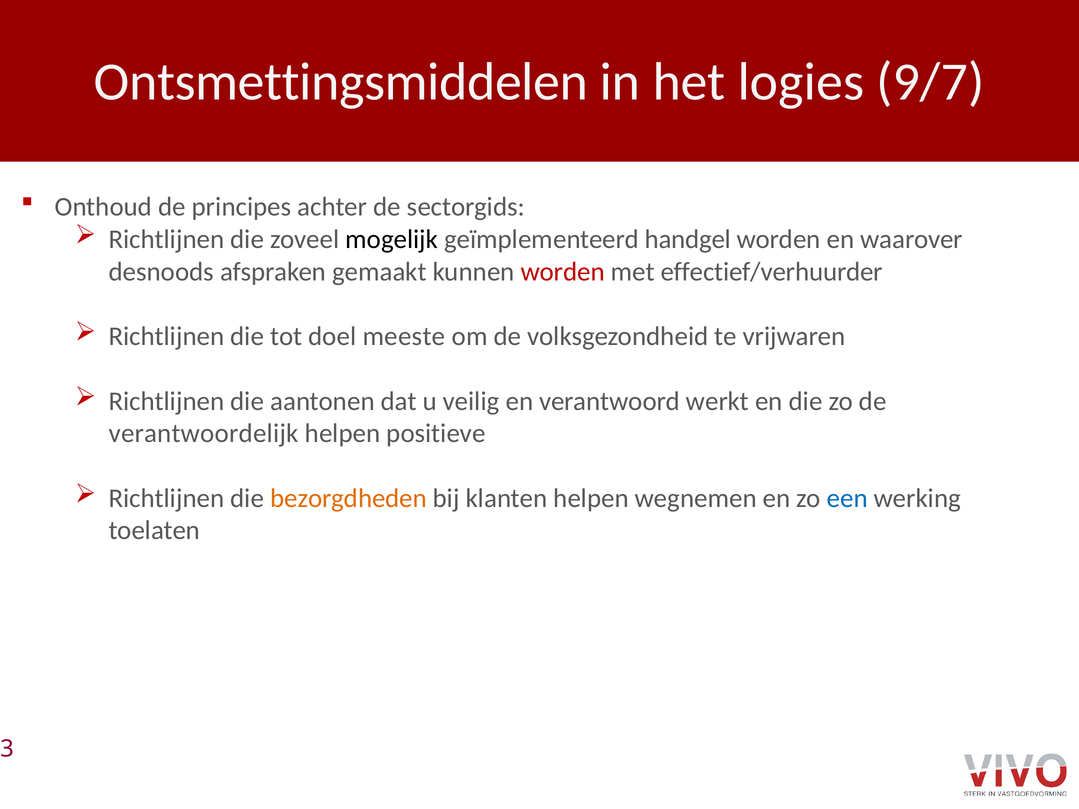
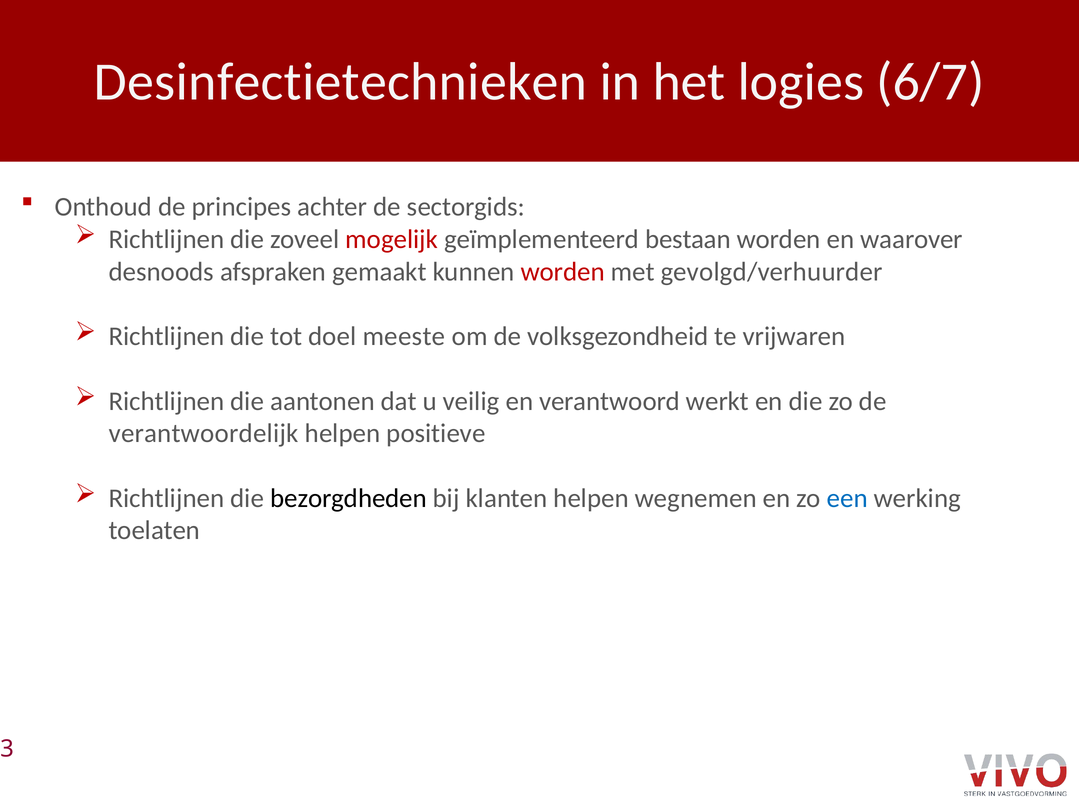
Ontsmettingsmiddelen: Ontsmettingsmiddelen -> Desinfectietechnieken
9/7: 9/7 -> 6/7
mogelijk colour: black -> red
handgel: handgel -> bestaan
effectief/verhuurder: effectief/verhuurder -> gevolgd/verhuurder
bezorgdheden colour: orange -> black
